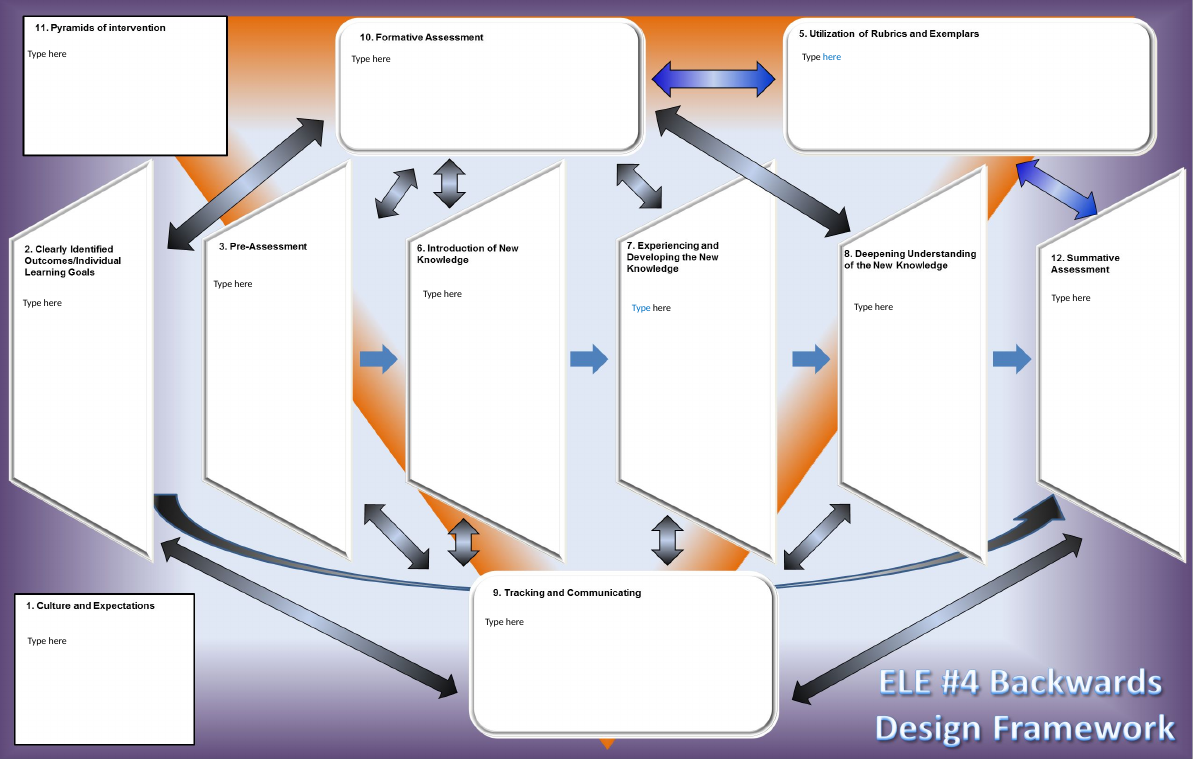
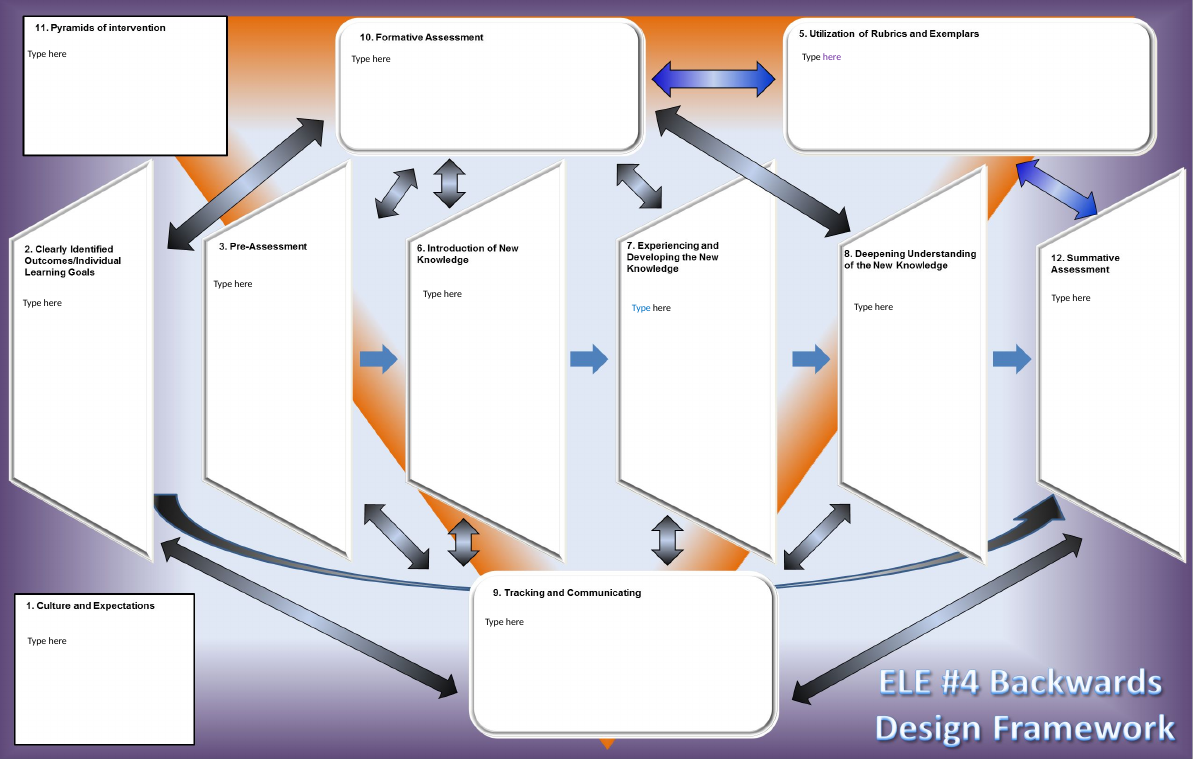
here at (832, 57) colour: blue -> purple
